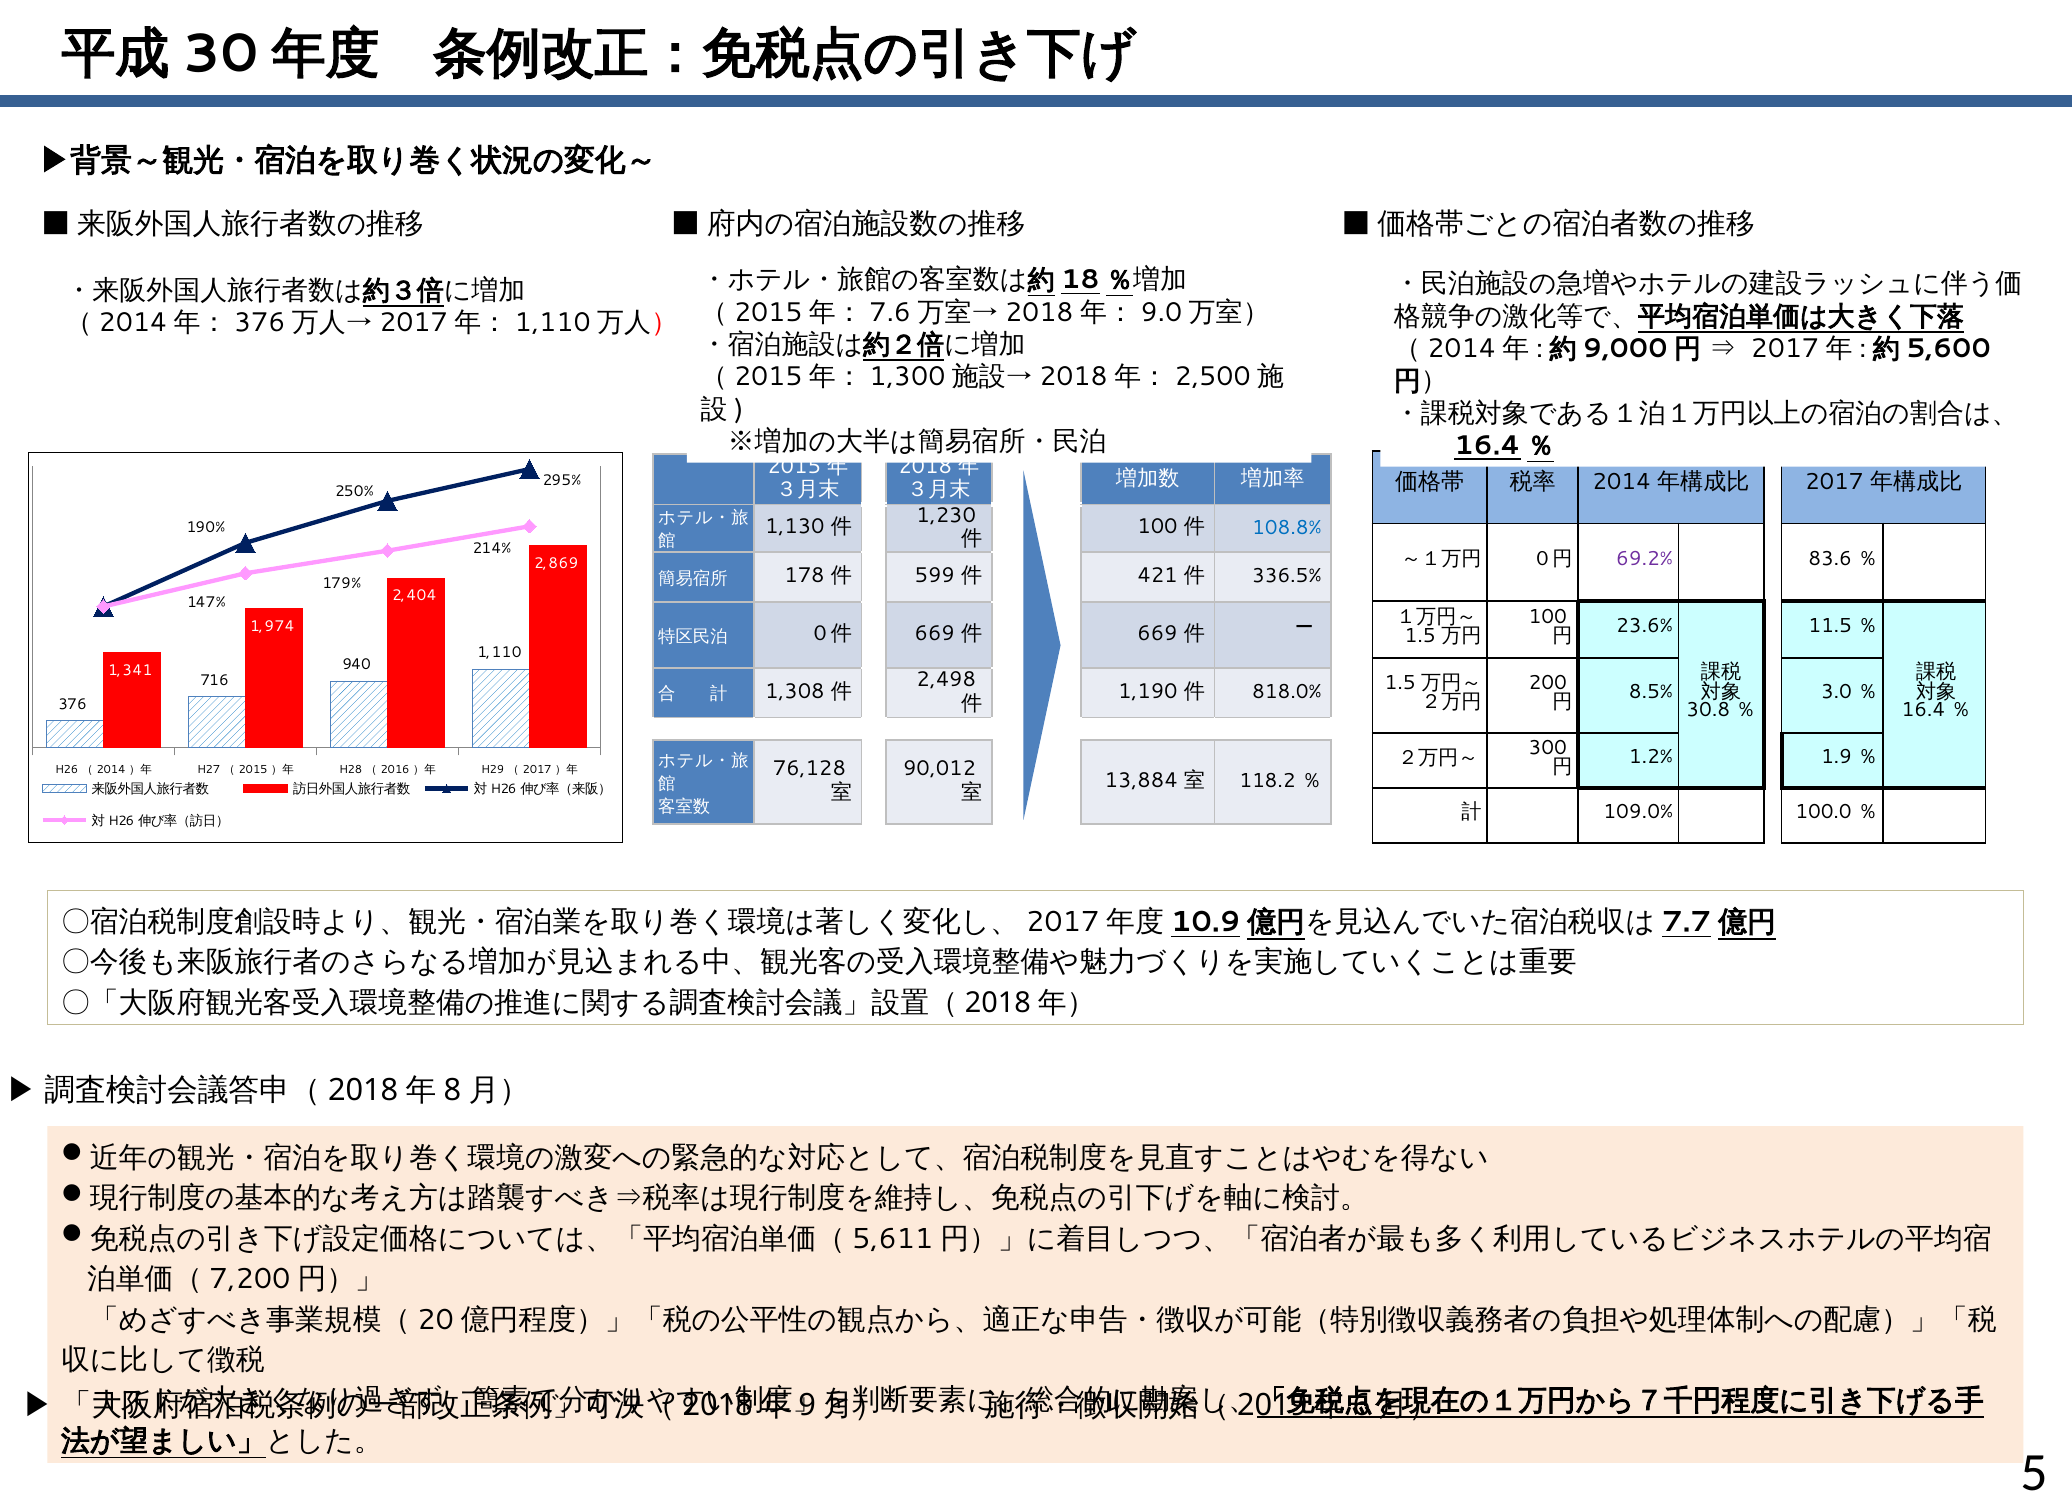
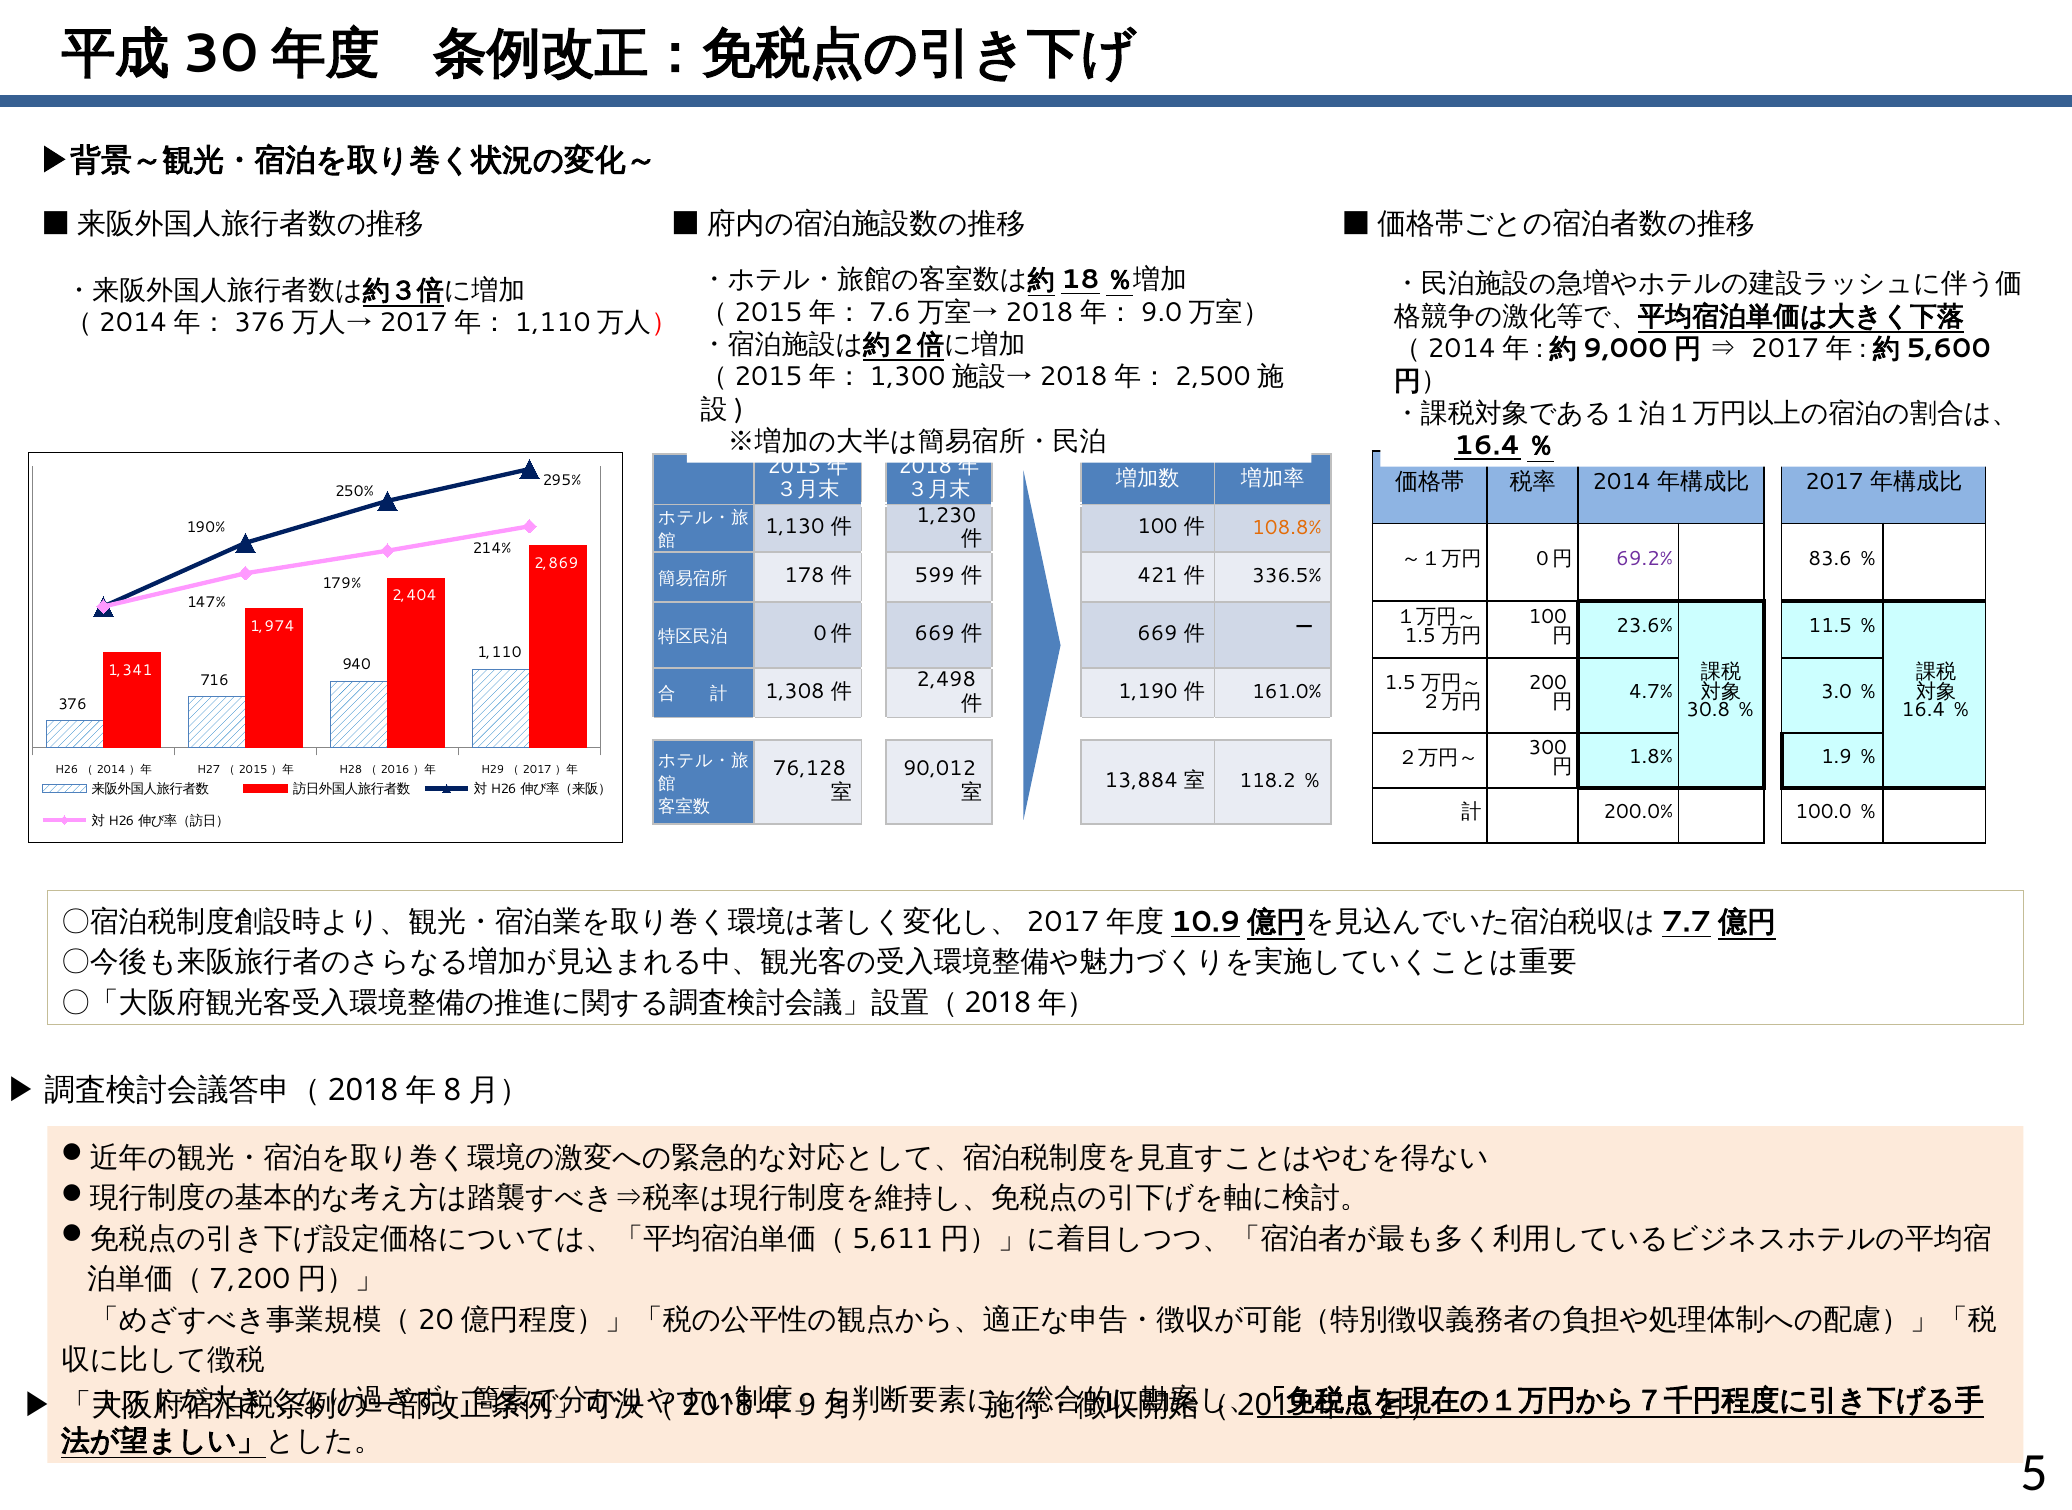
108.8% colour: blue -> orange
818.0%: 818.0% -> 161.0%
8.5%: 8.5% -> 4.7%
1.2%: 1.2% -> 1.8%
109.0%: 109.0% -> 200.0%
